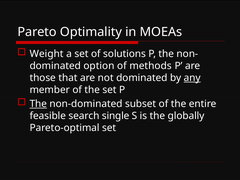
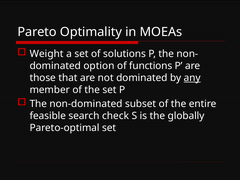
methods: methods -> functions
The at (38, 104) underline: present -> none
single: single -> check
